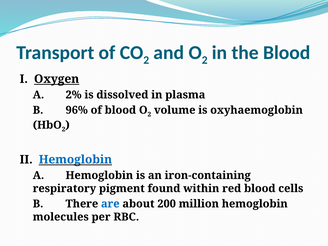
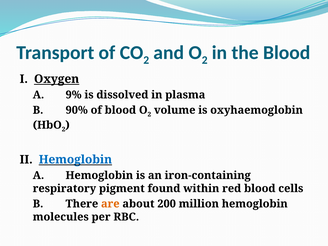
2%: 2% -> 9%
96%: 96% -> 90%
are colour: blue -> orange
